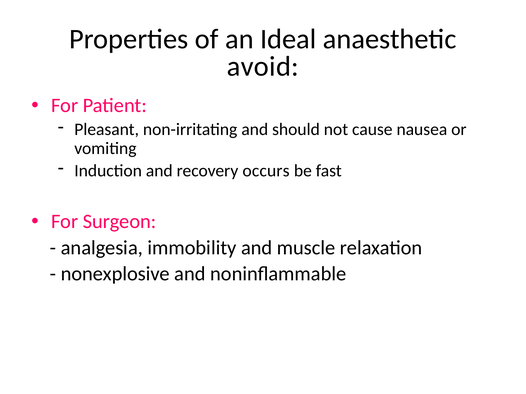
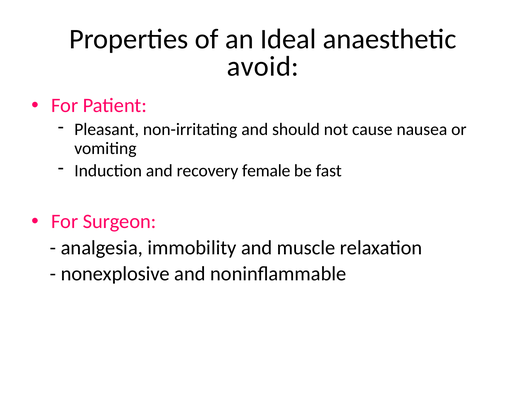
occurs: occurs -> female
